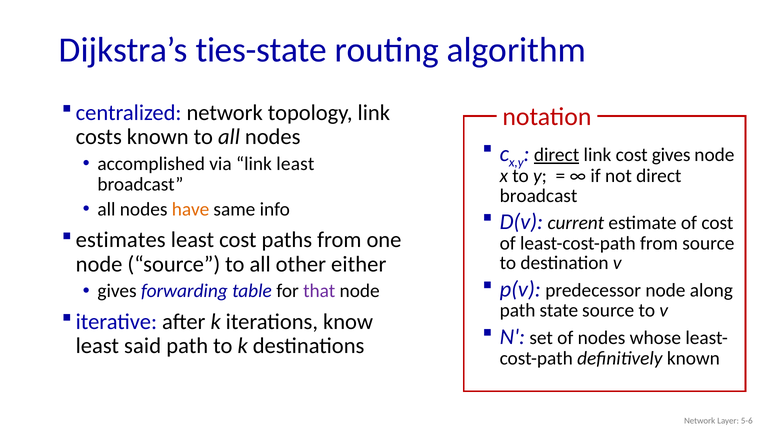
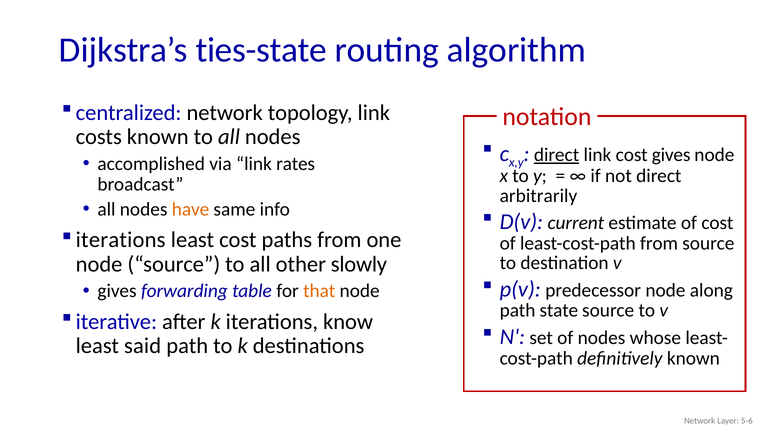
link least: least -> rates
broadcast at (539, 196): broadcast -> arbitrarily
estimates at (121, 240): estimates -> iterations
either: either -> slowly
that colour: purple -> orange
